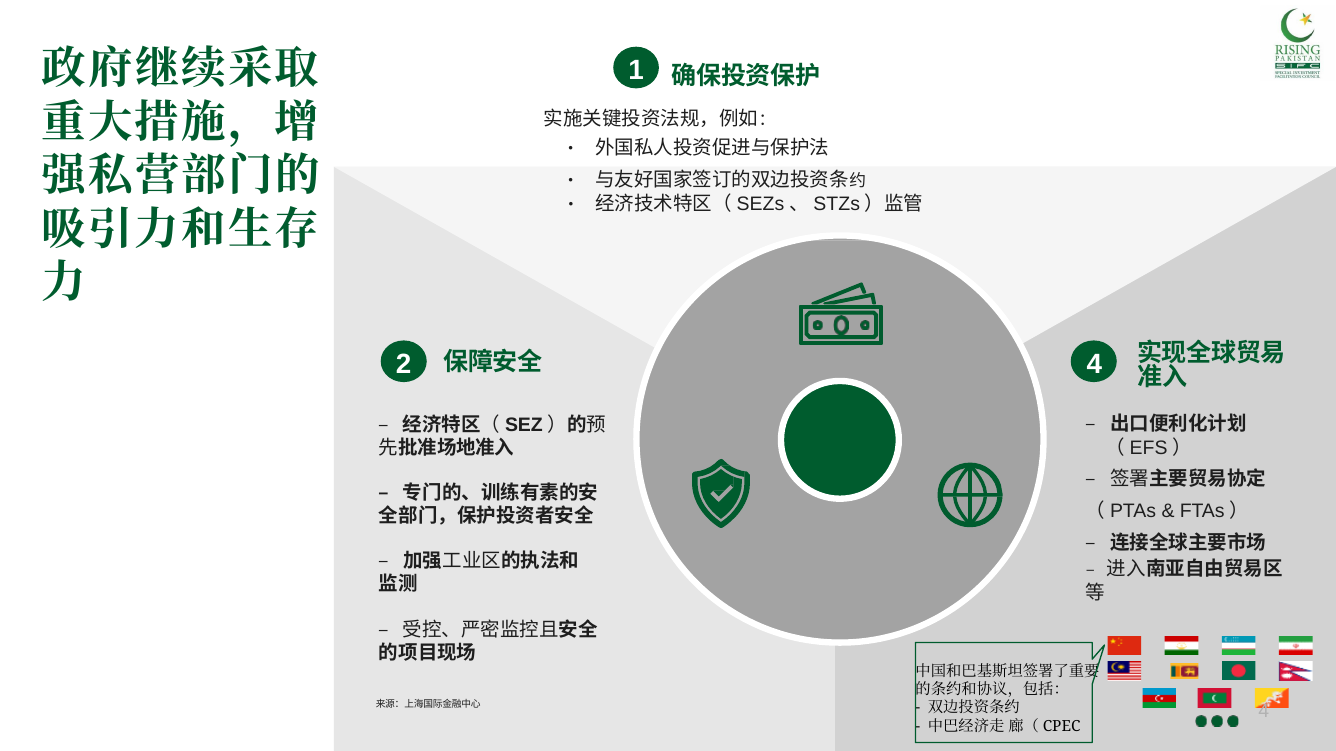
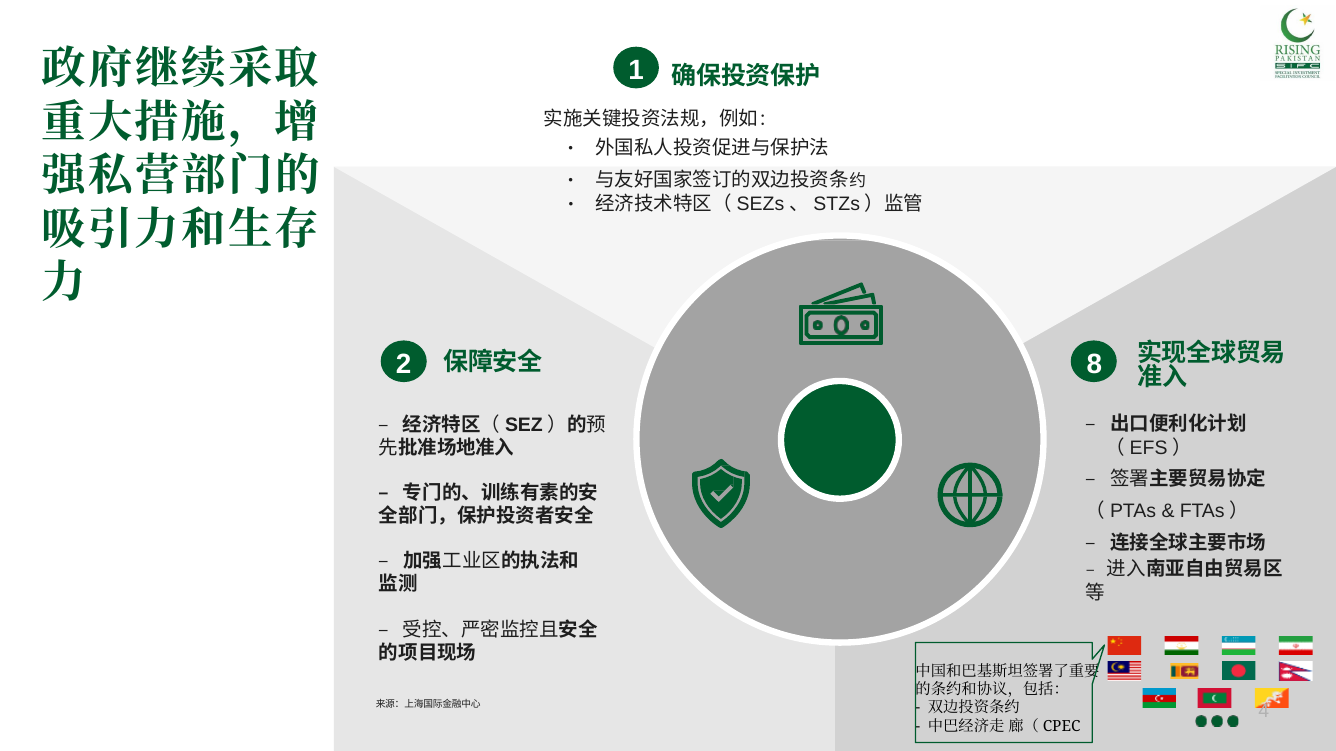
2 4: 4 -> 8
